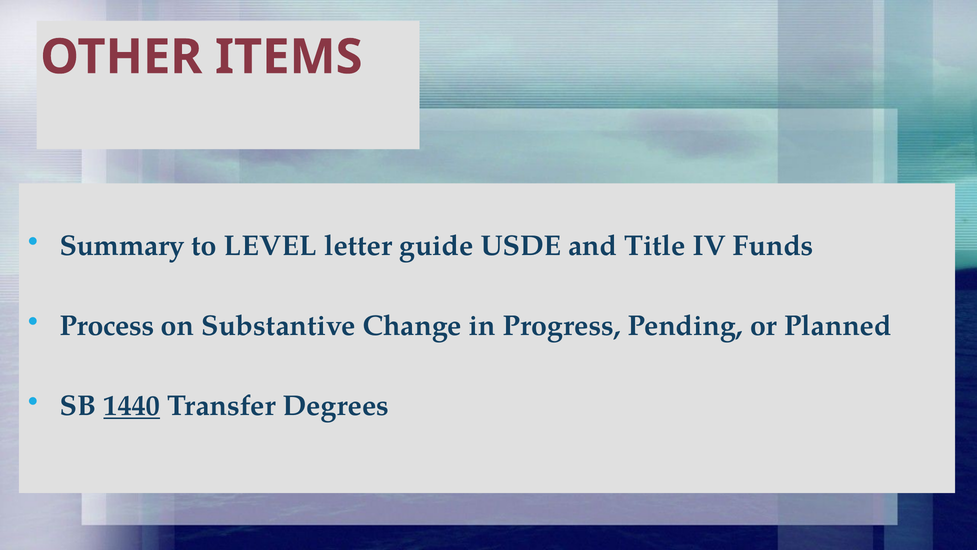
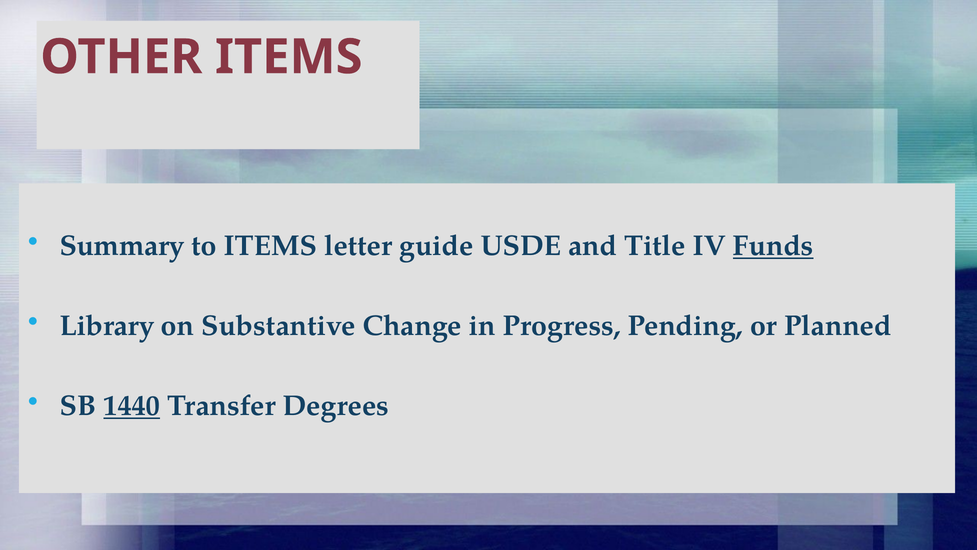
to LEVEL: LEVEL -> ITEMS
Funds underline: none -> present
Process: Process -> Library
